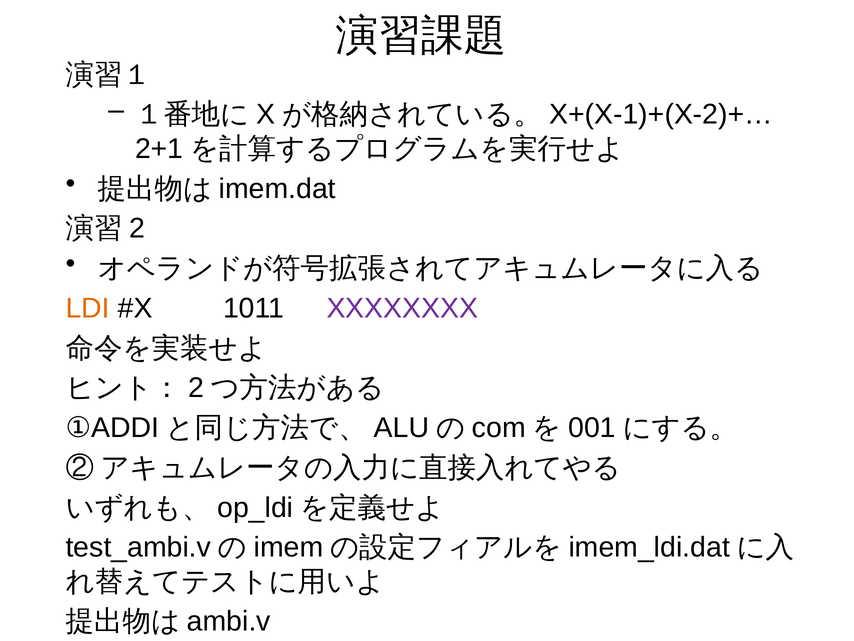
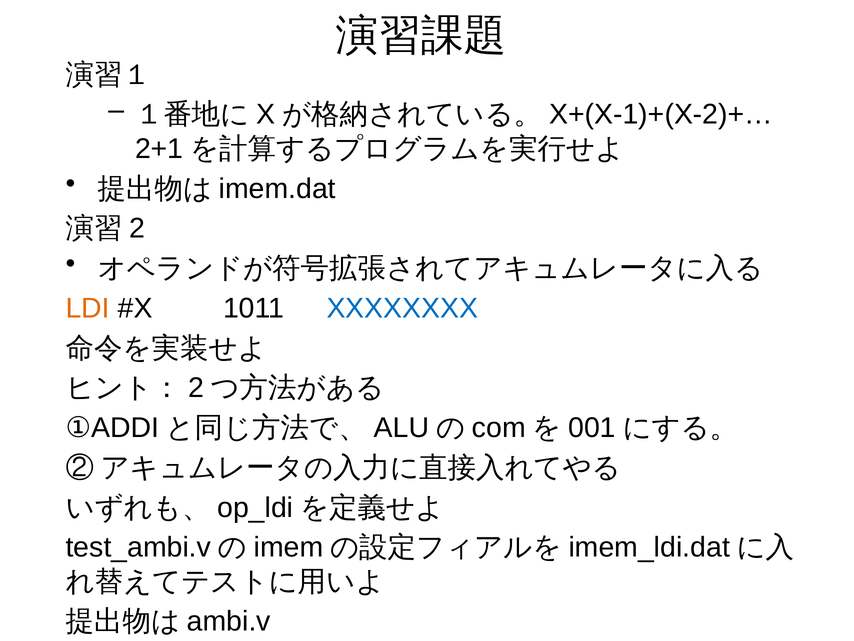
XXXXXXXX colour: purple -> blue
